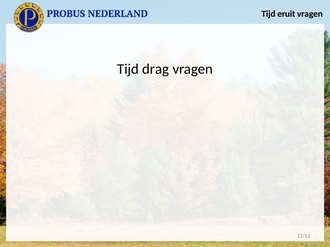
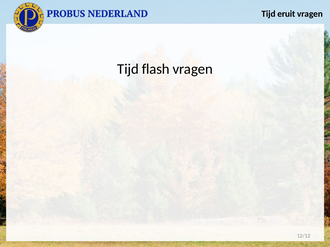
drag: drag -> flash
